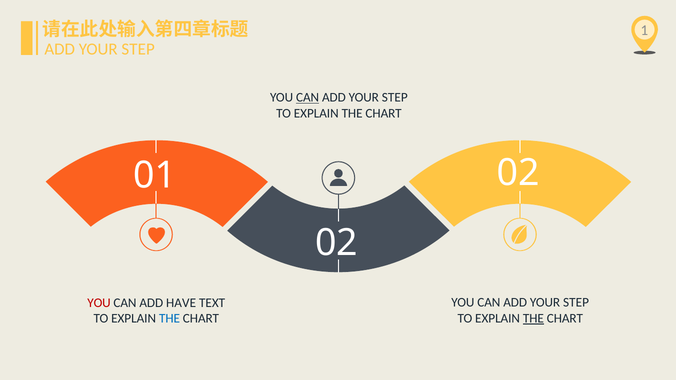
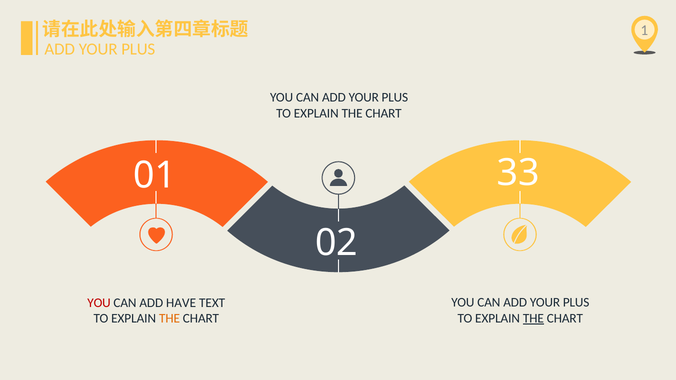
STEP at (138, 49): STEP -> PLUS
CAN at (308, 98) underline: present -> none
STEP at (395, 98): STEP -> PLUS
01 02: 02 -> 33
STEP at (576, 303): STEP -> PLUS
THE at (170, 319) colour: blue -> orange
